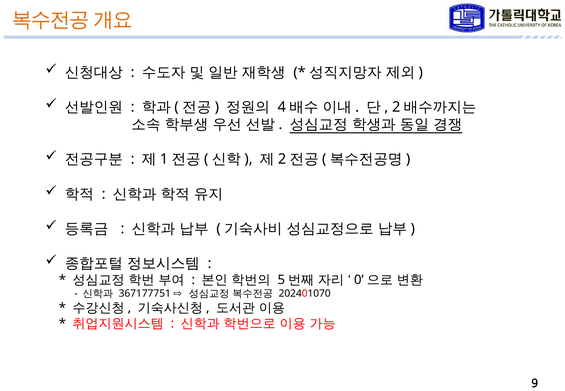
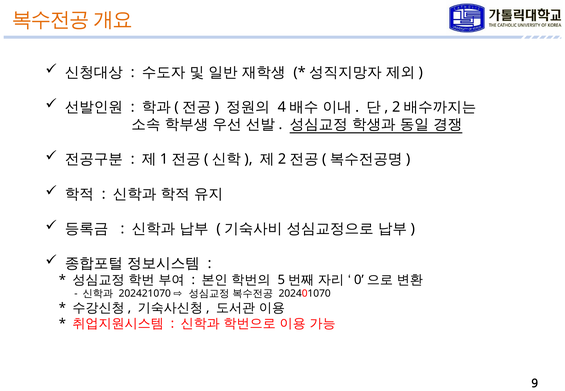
367177751: 367177751 -> 202421070
